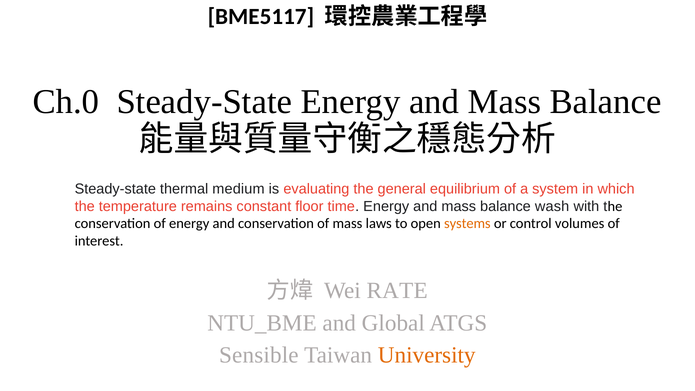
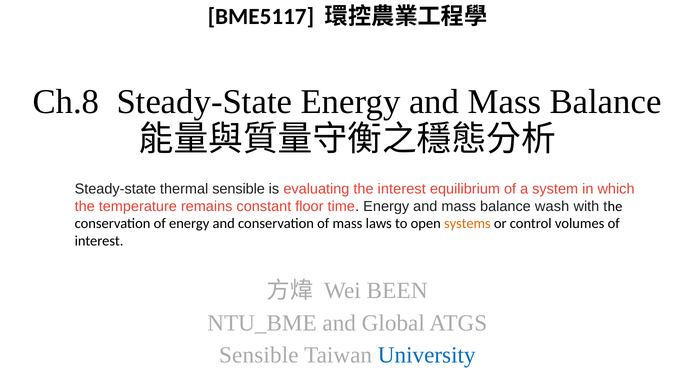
Ch.0: Ch.0 -> Ch.8
thermal medium: medium -> sensible
the general: general -> interest
RATE: RATE -> BEEN
University colour: orange -> blue
